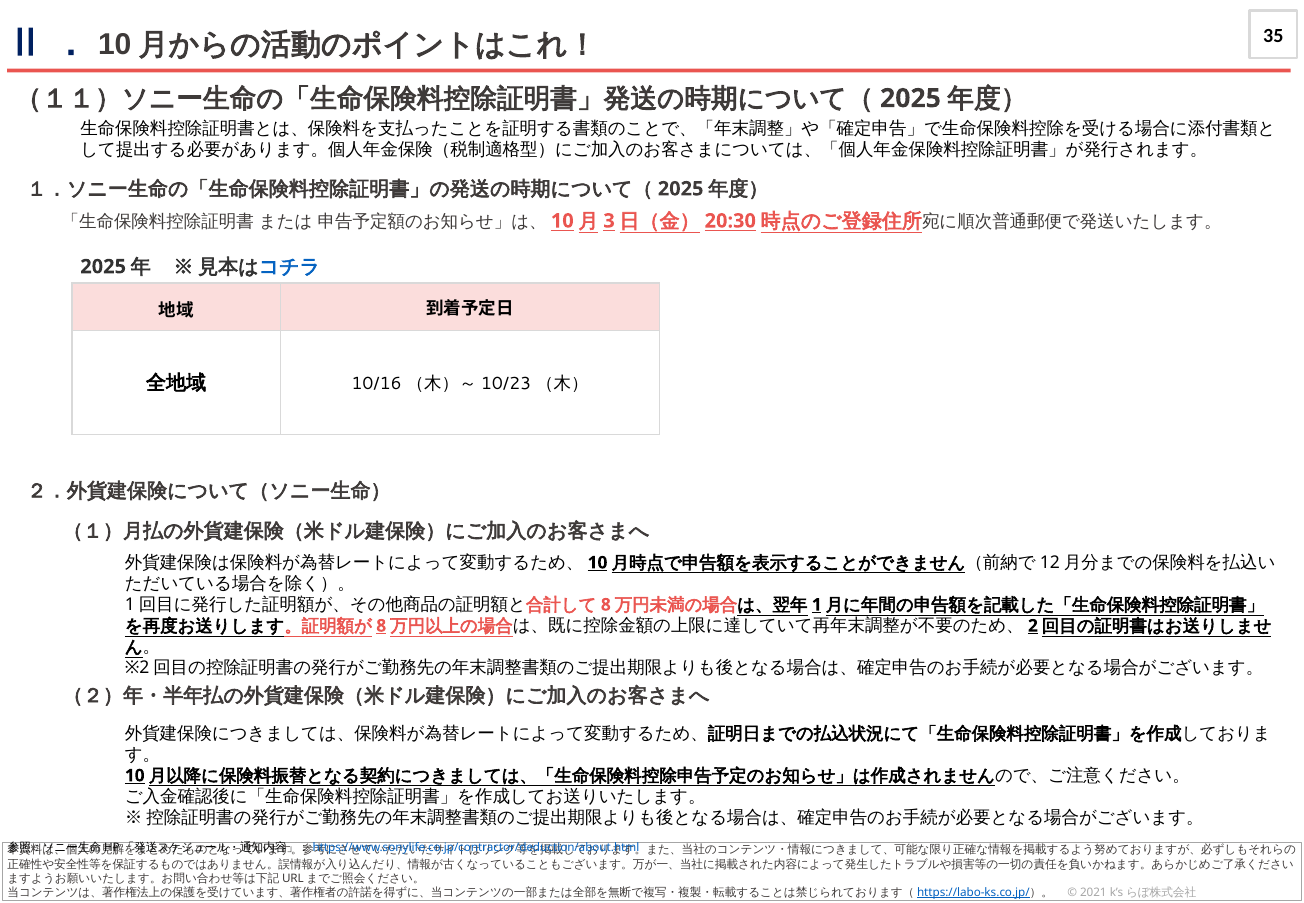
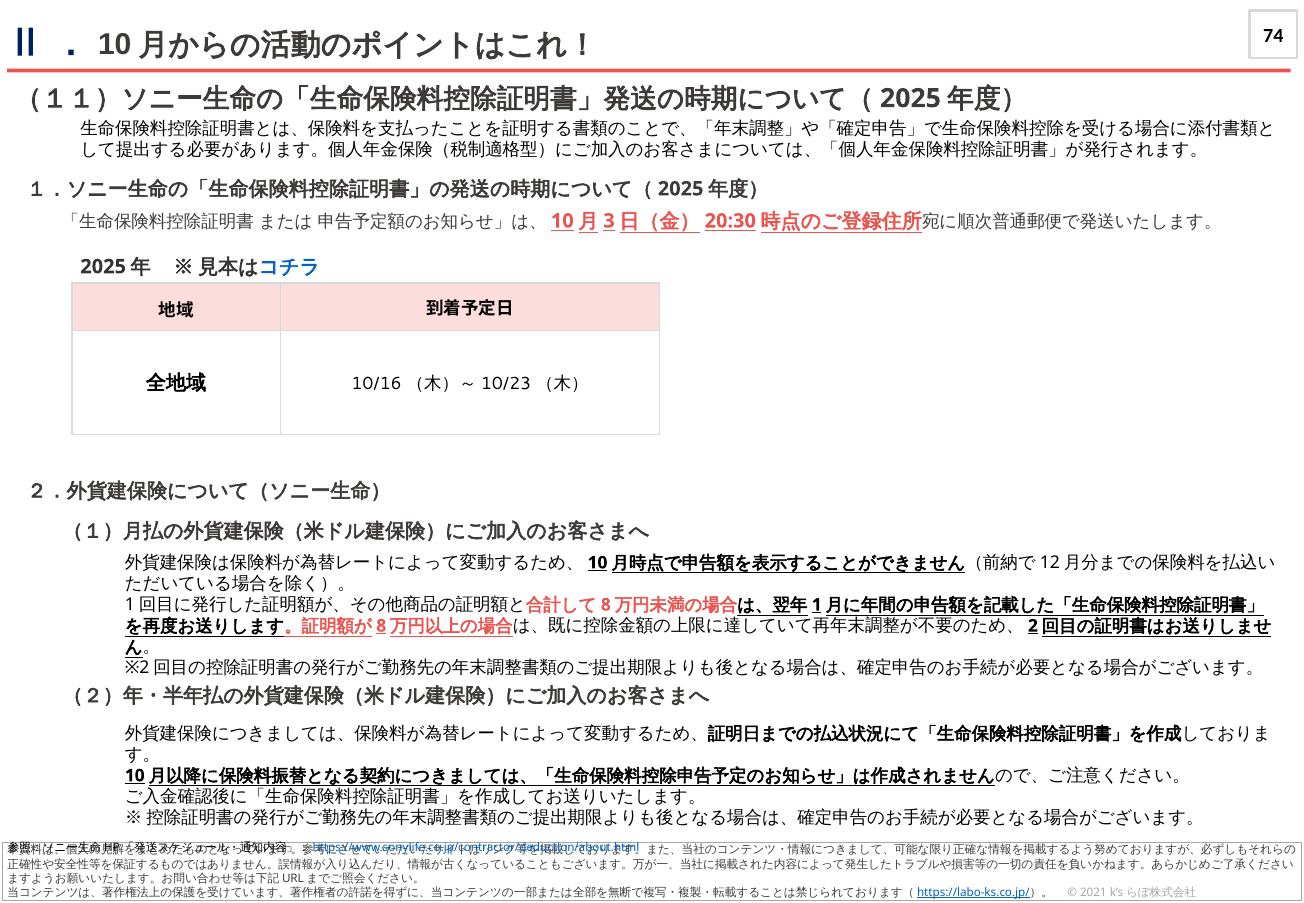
35: 35 -> 74
